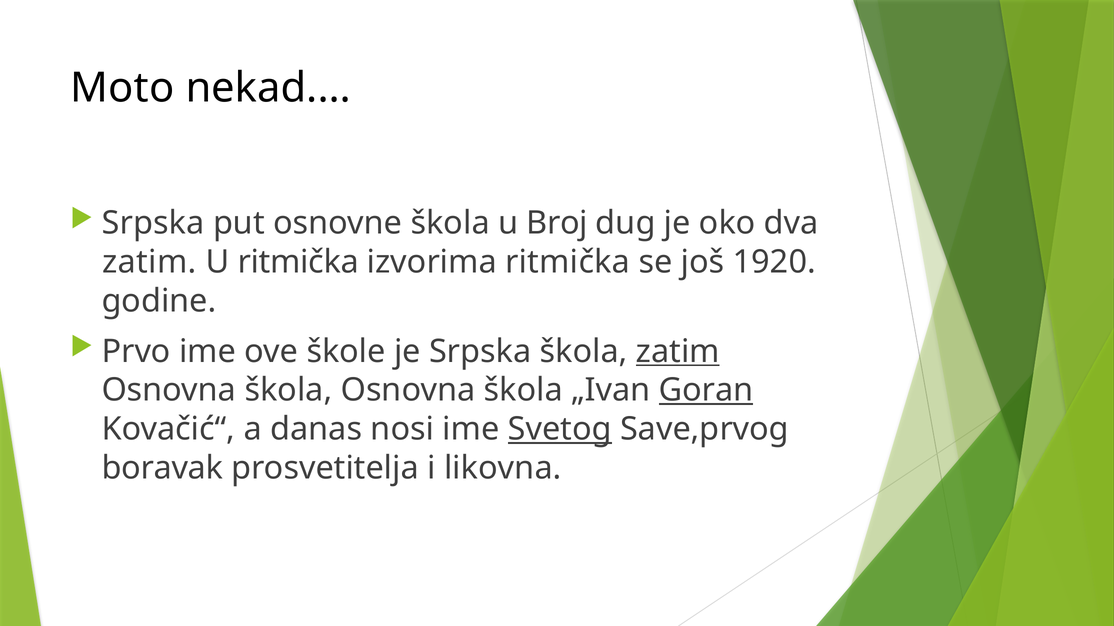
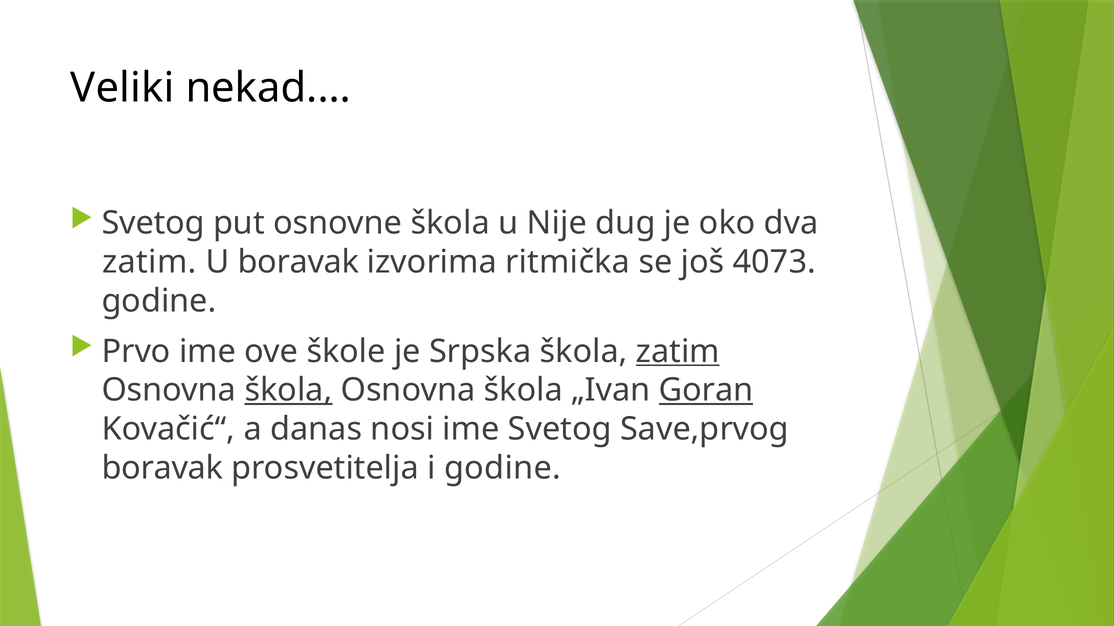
Moto: Moto -> Veliki
Srpska at (153, 223): Srpska -> Svetog
Broj: Broj -> Nije
U ritmička: ritmička -> boravak
1920: 1920 -> 4073
škola at (288, 391) underline: none -> present
Svetog at (560, 429) underline: present -> none
i likovna: likovna -> godine
